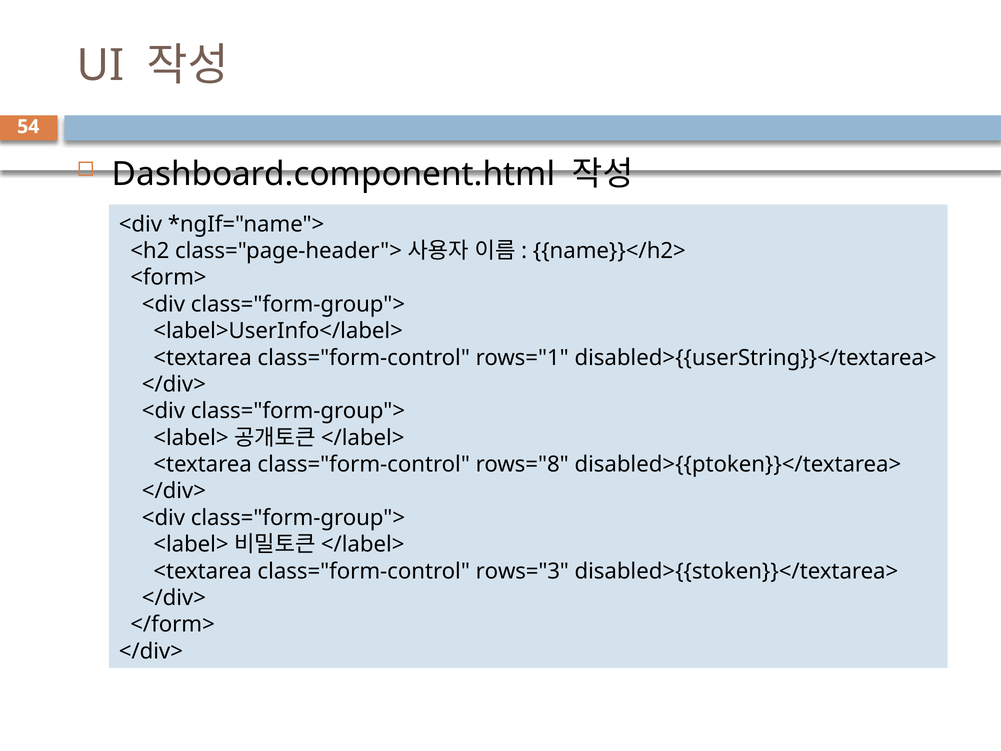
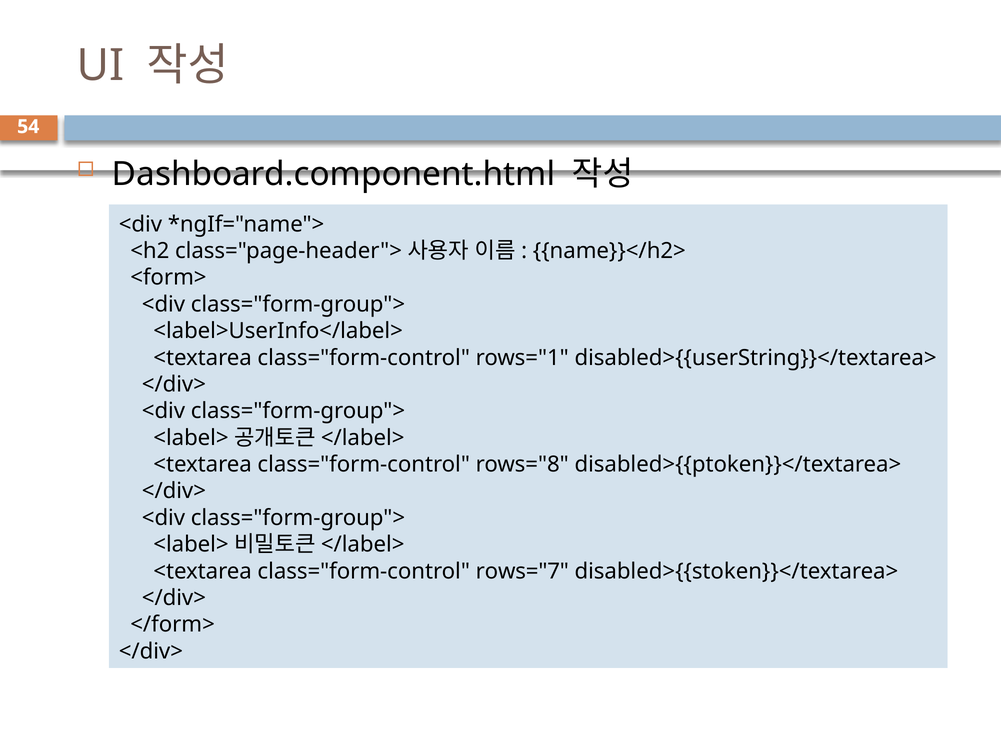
rows="3: rows="3 -> rows="7
